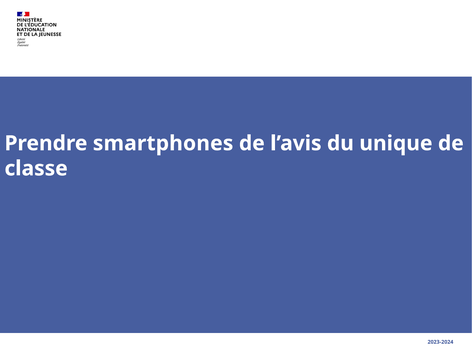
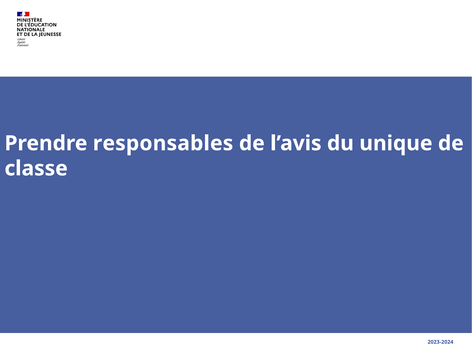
smartphones: smartphones -> responsables
